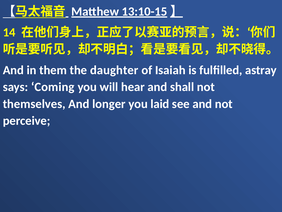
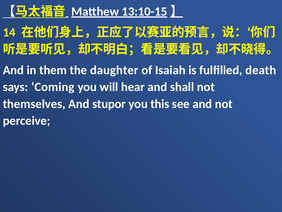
astray: astray -> death
longer: longer -> stupor
laid: laid -> this
